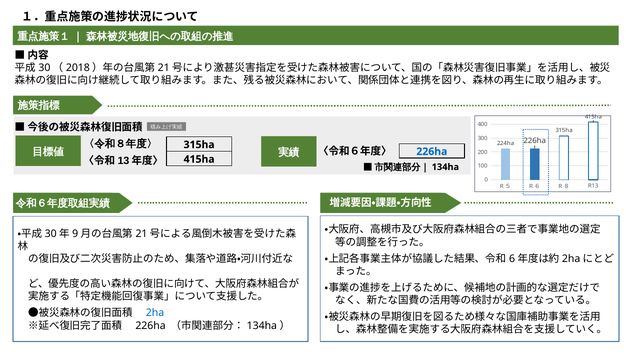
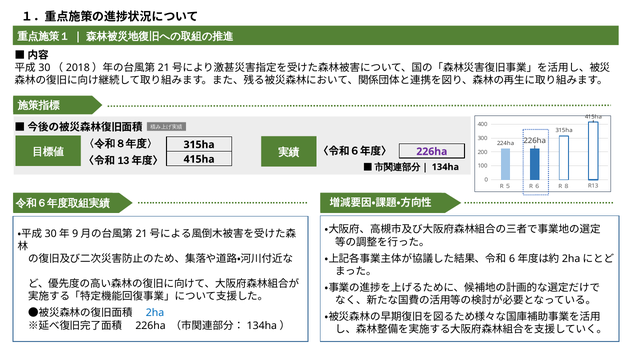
226ha at (432, 152) colour: blue -> purple
